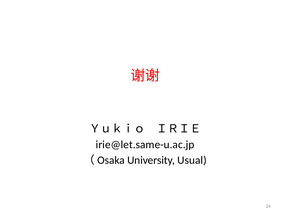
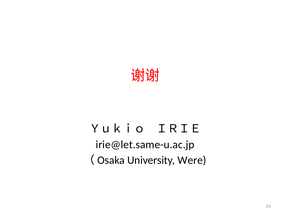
Usual: Usual -> Were
